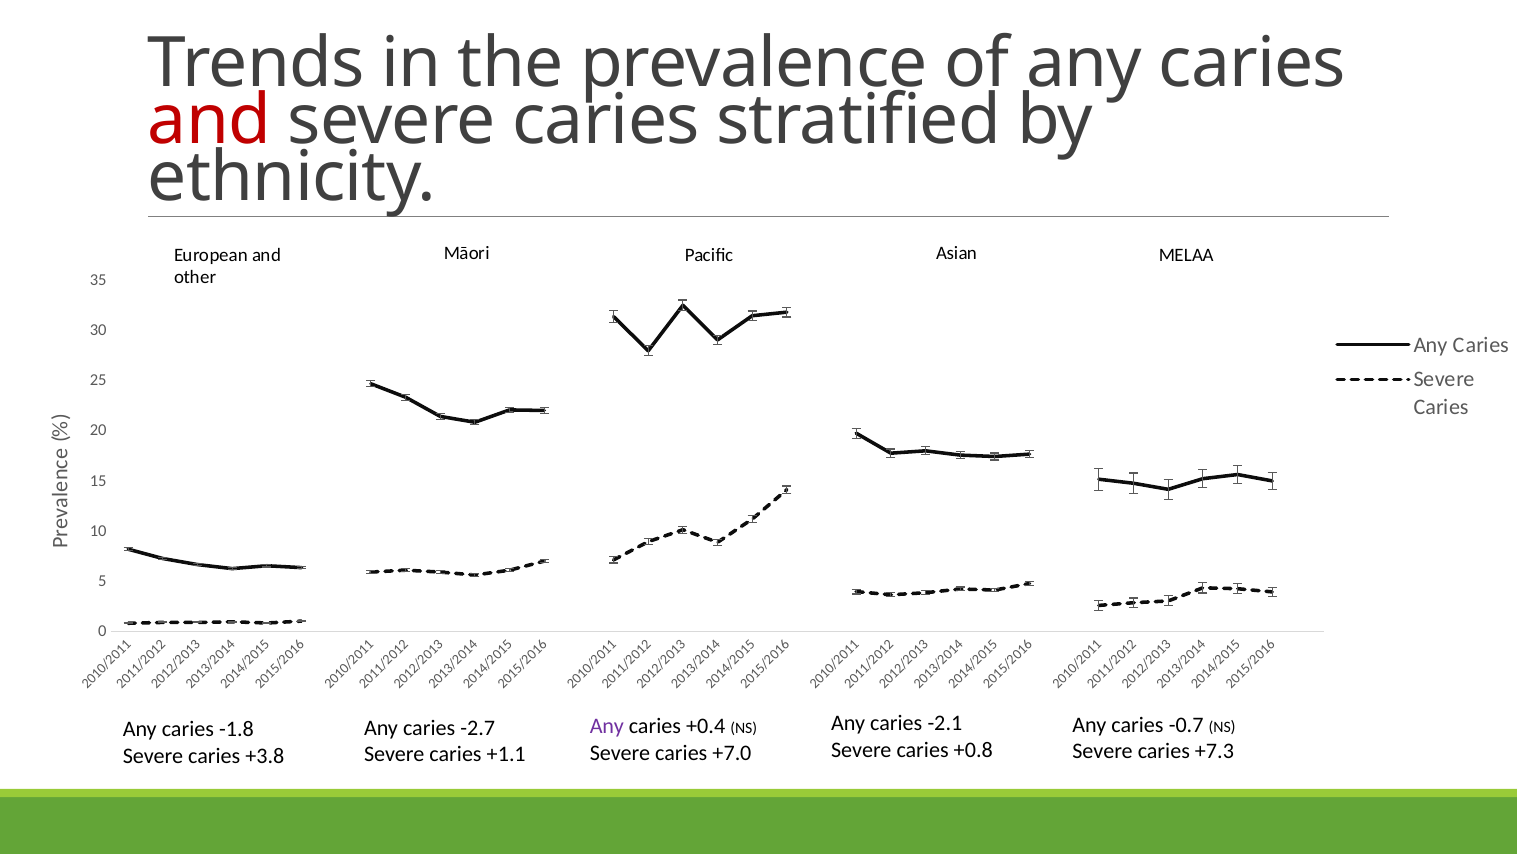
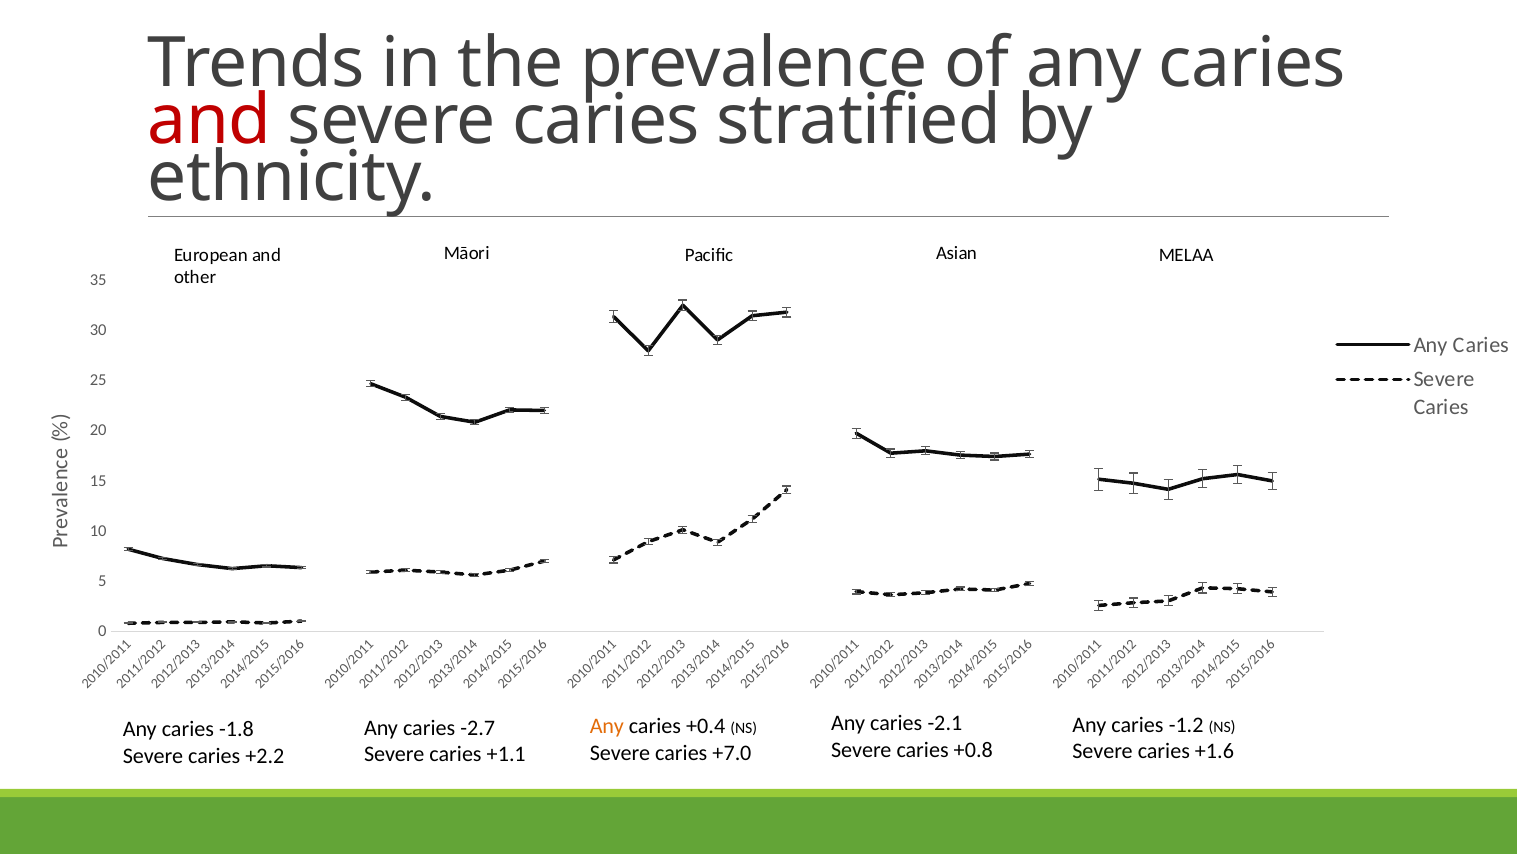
-0.7: -0.7 -> -1.2
Any at (607, 726) colour: purple -> orange
+7.3: +7.3 -> +1.6
+3.8: +3.8 -> +2.2
